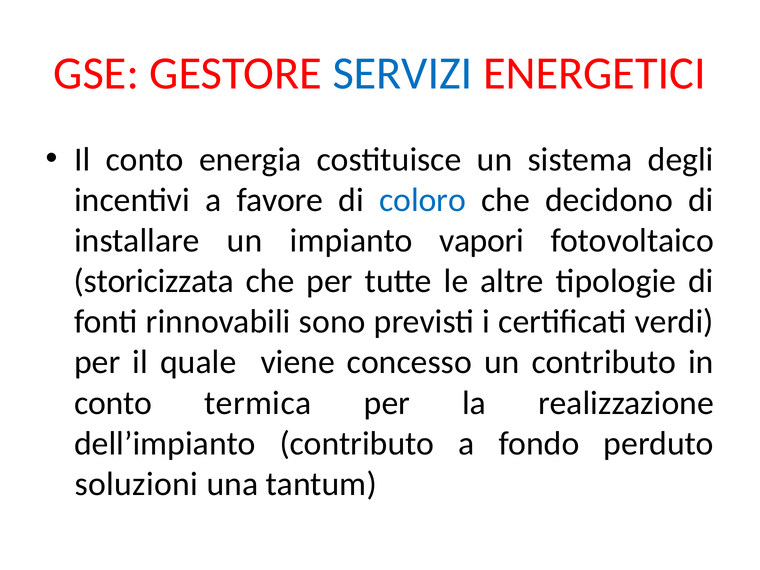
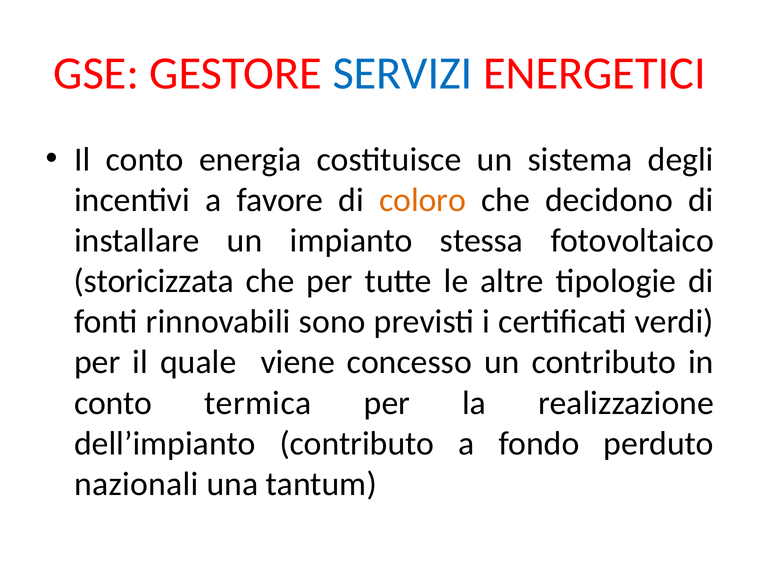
coloro colour: blue -> orange
vapori: vapori -> stessa
soluzioni: soluzioni -> nazionali
